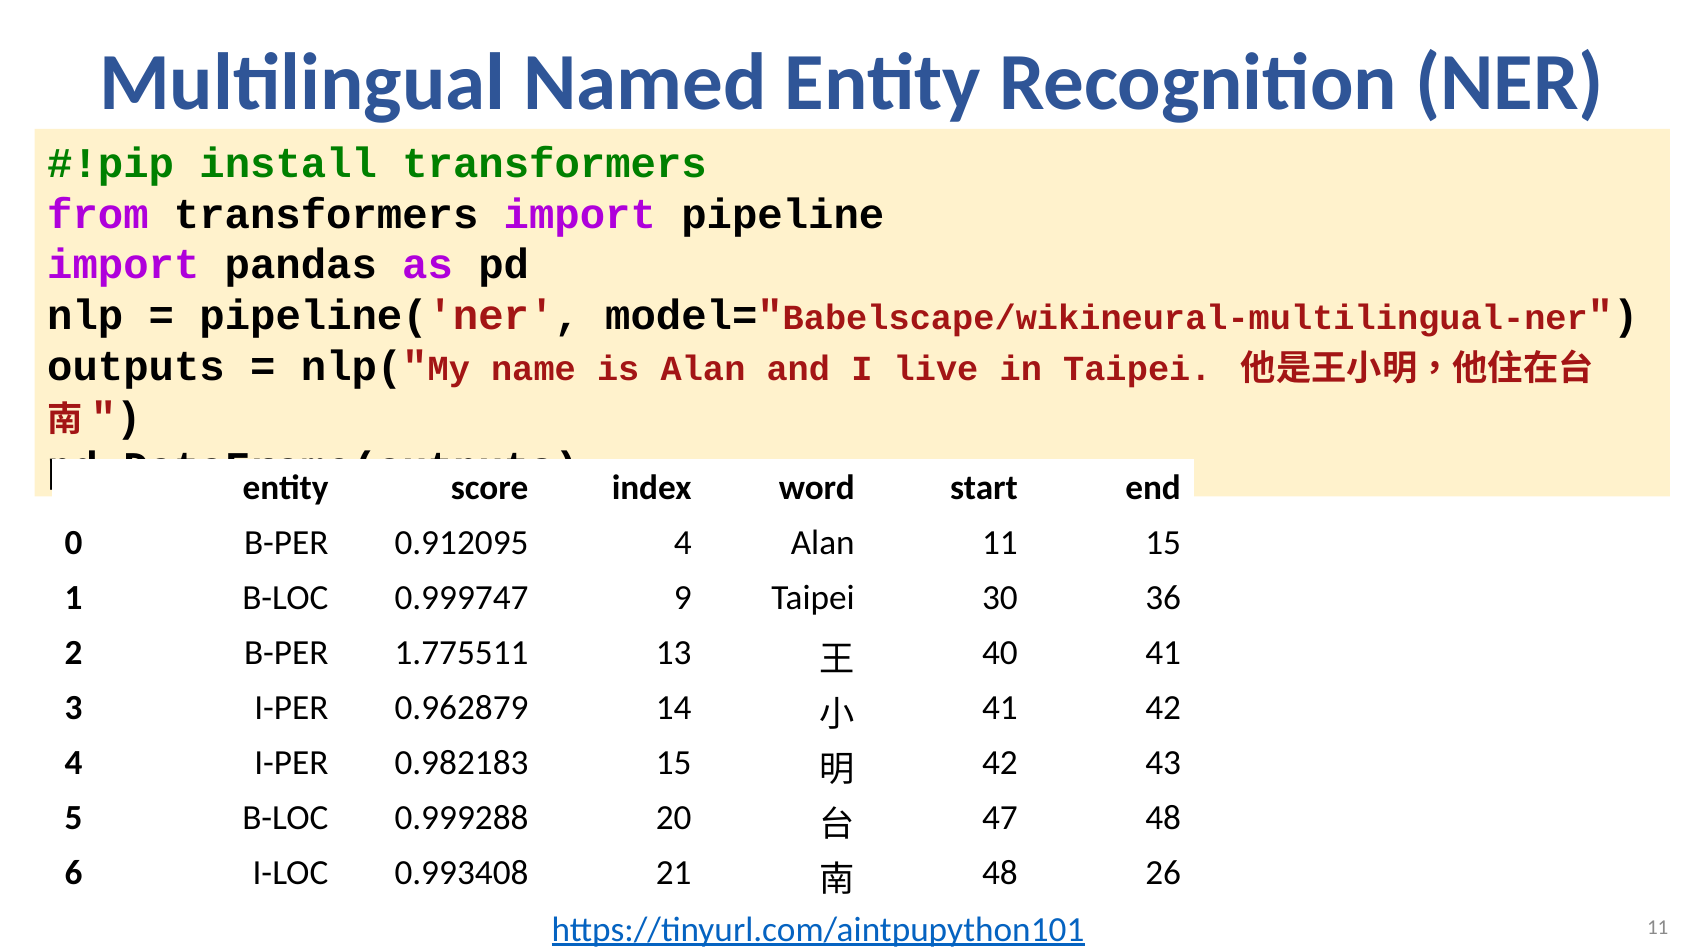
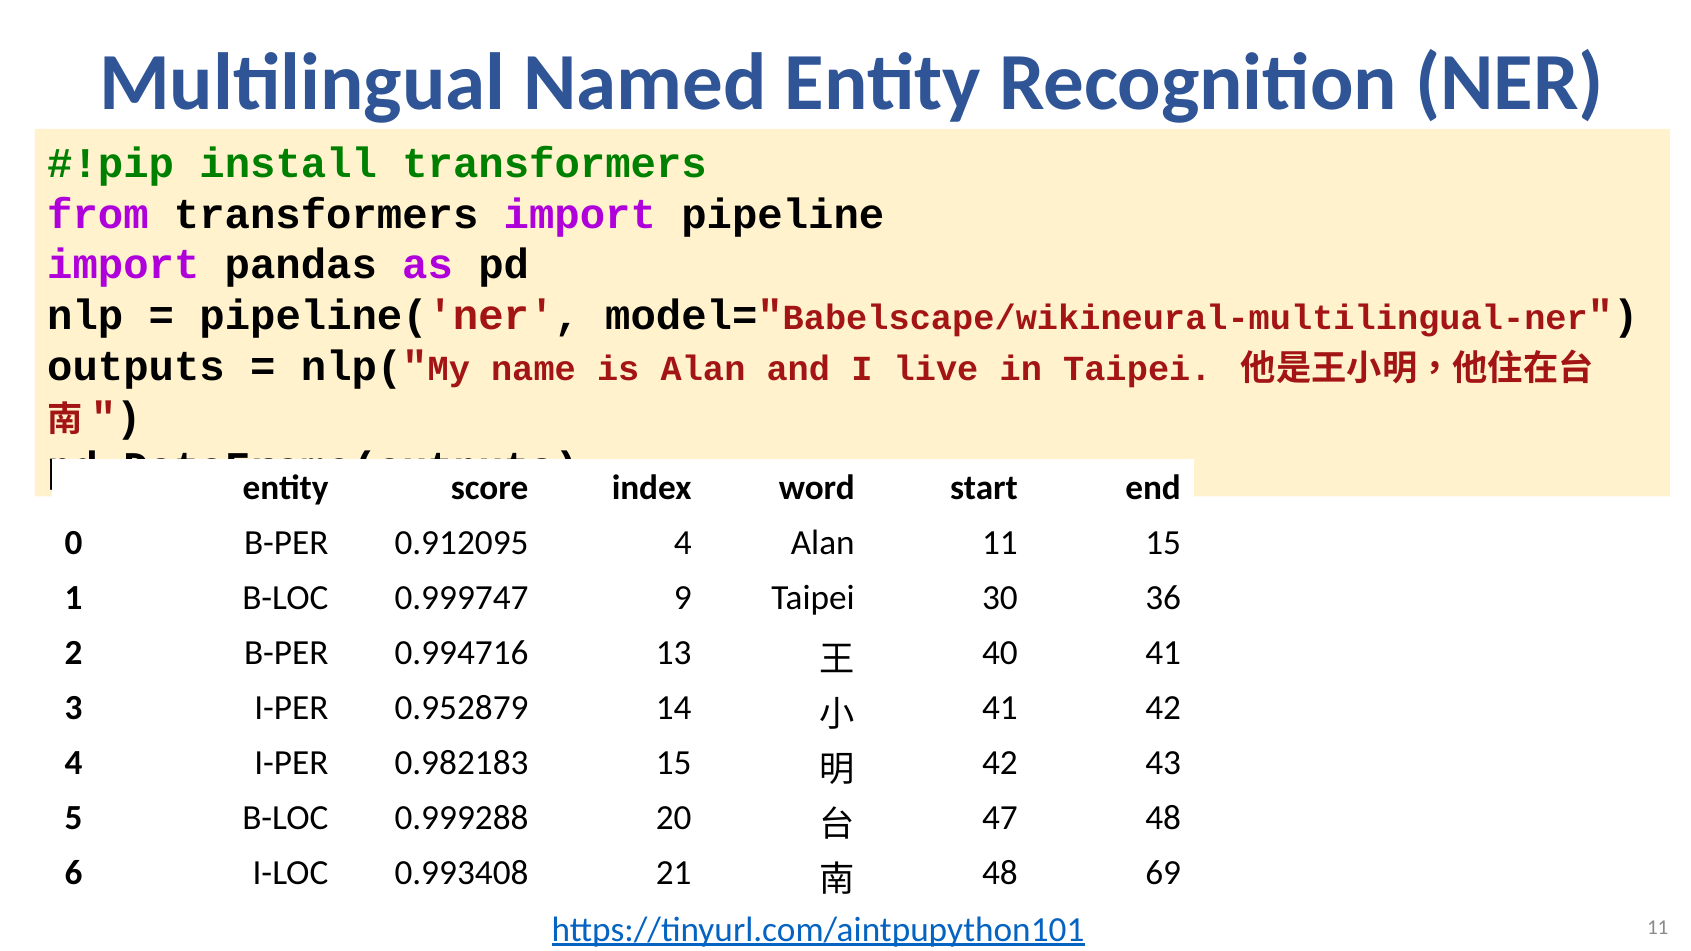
1.775511: 1.775511 -> 0.994716
0.962879: 0.962879 -> 0.952879
26: 26 -> 69
